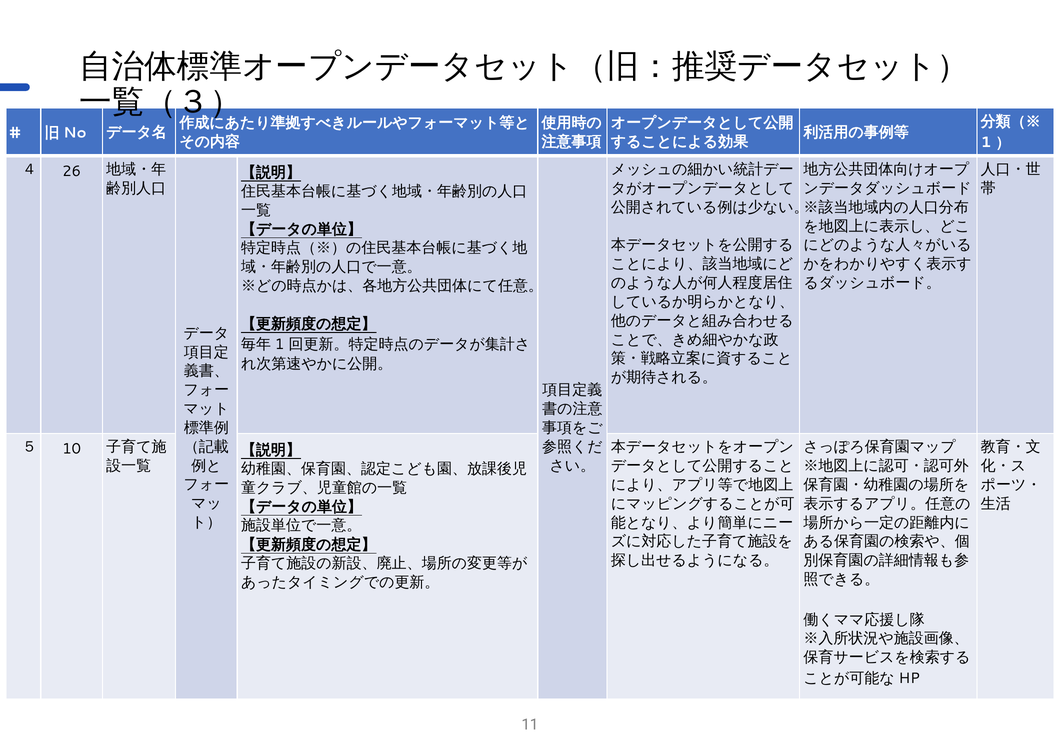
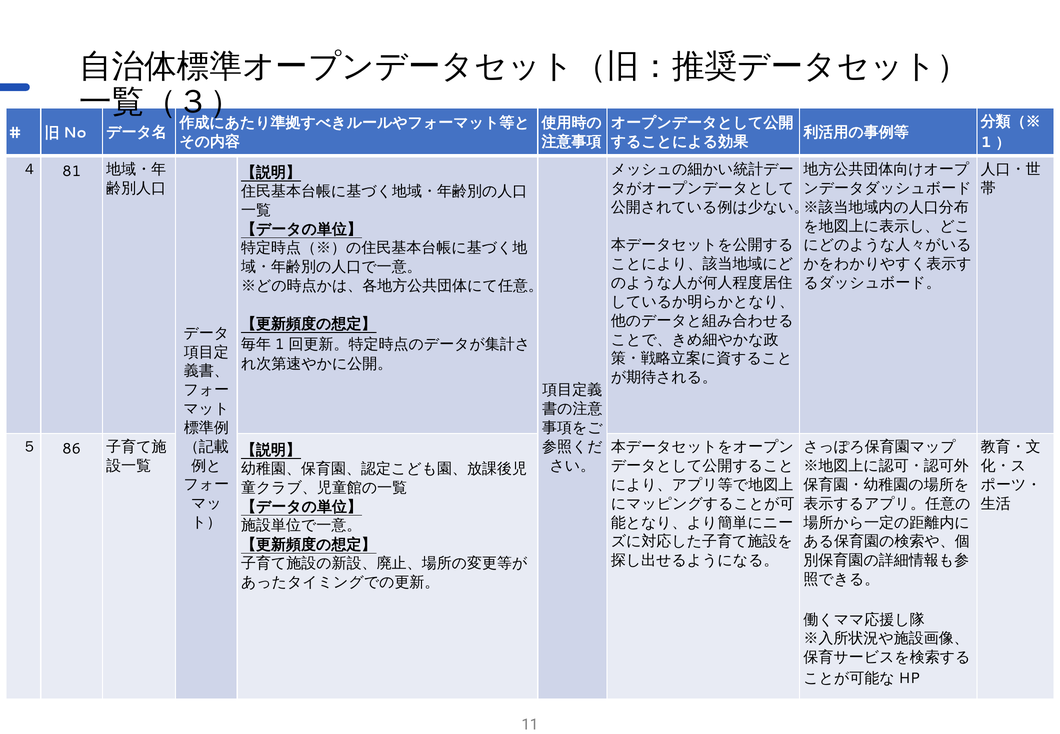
26: 26 -> 81
10: 10 -> 86
